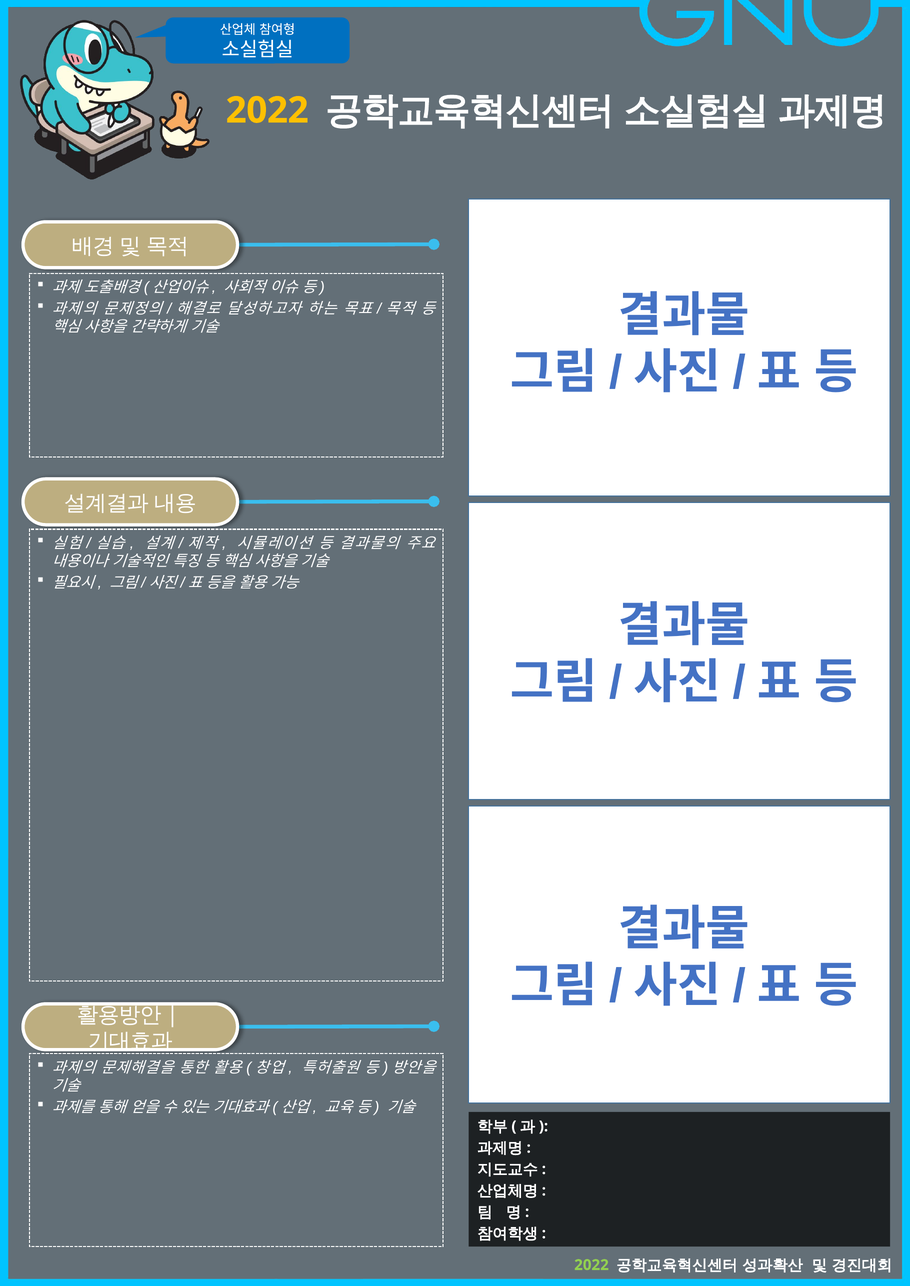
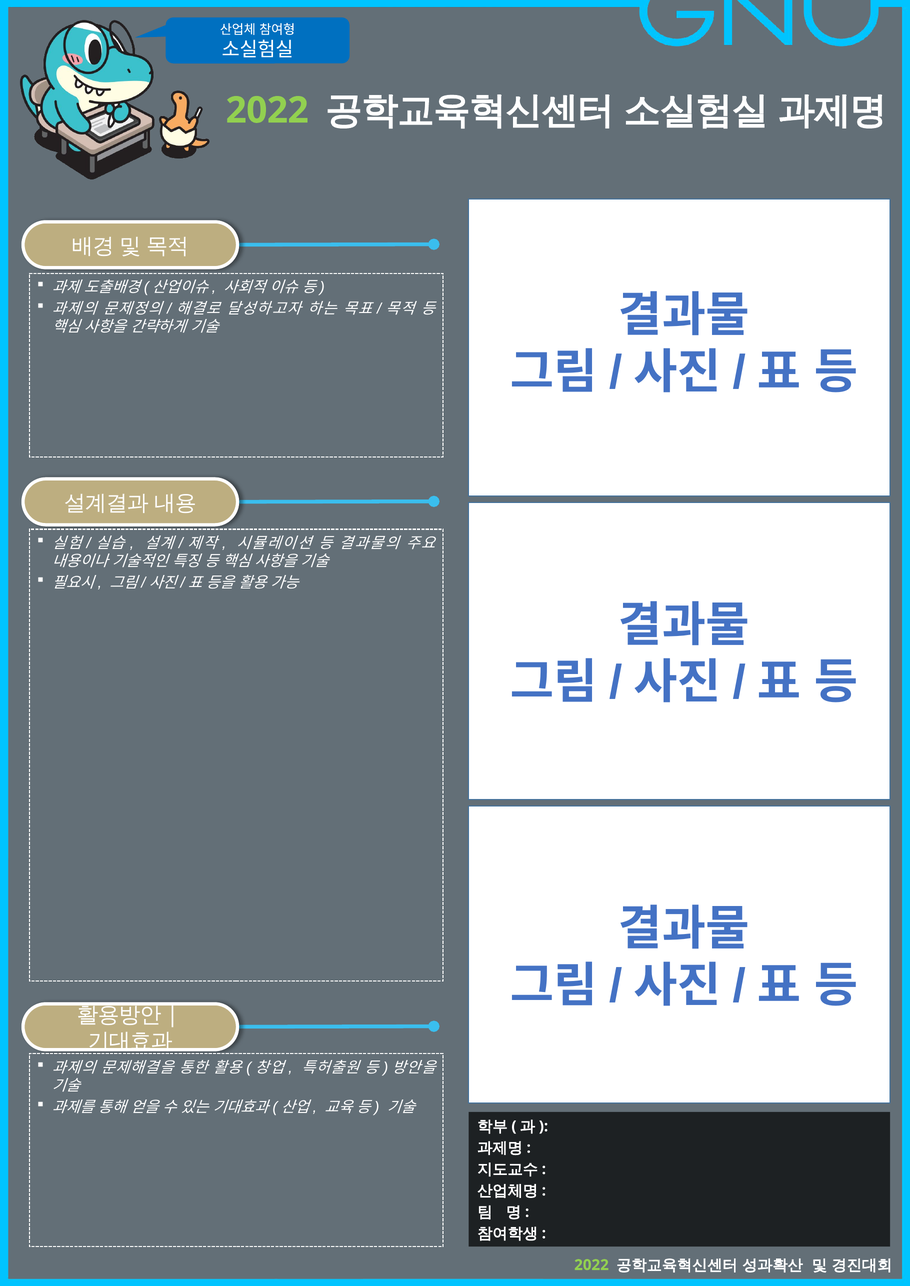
2022 at (267, 111) colour: yellow -> light green
